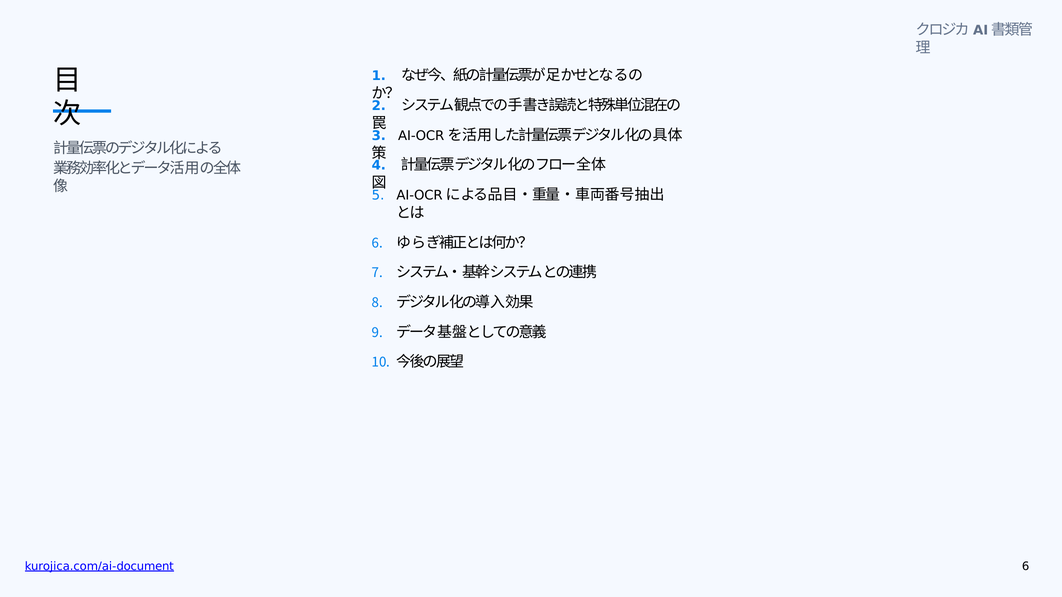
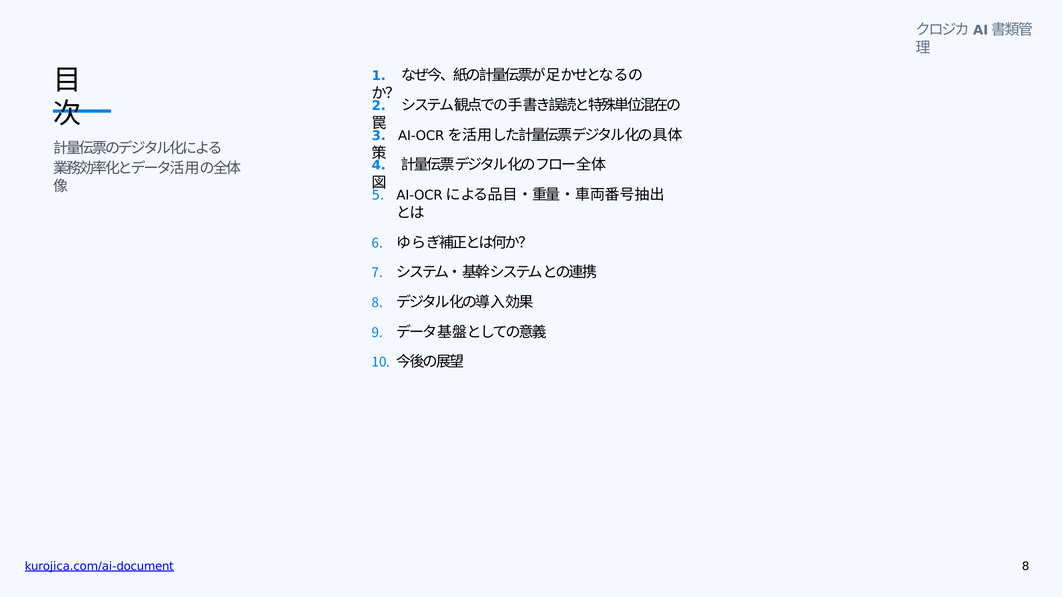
kurojica.com/ai-document 6: 6 -> 8
